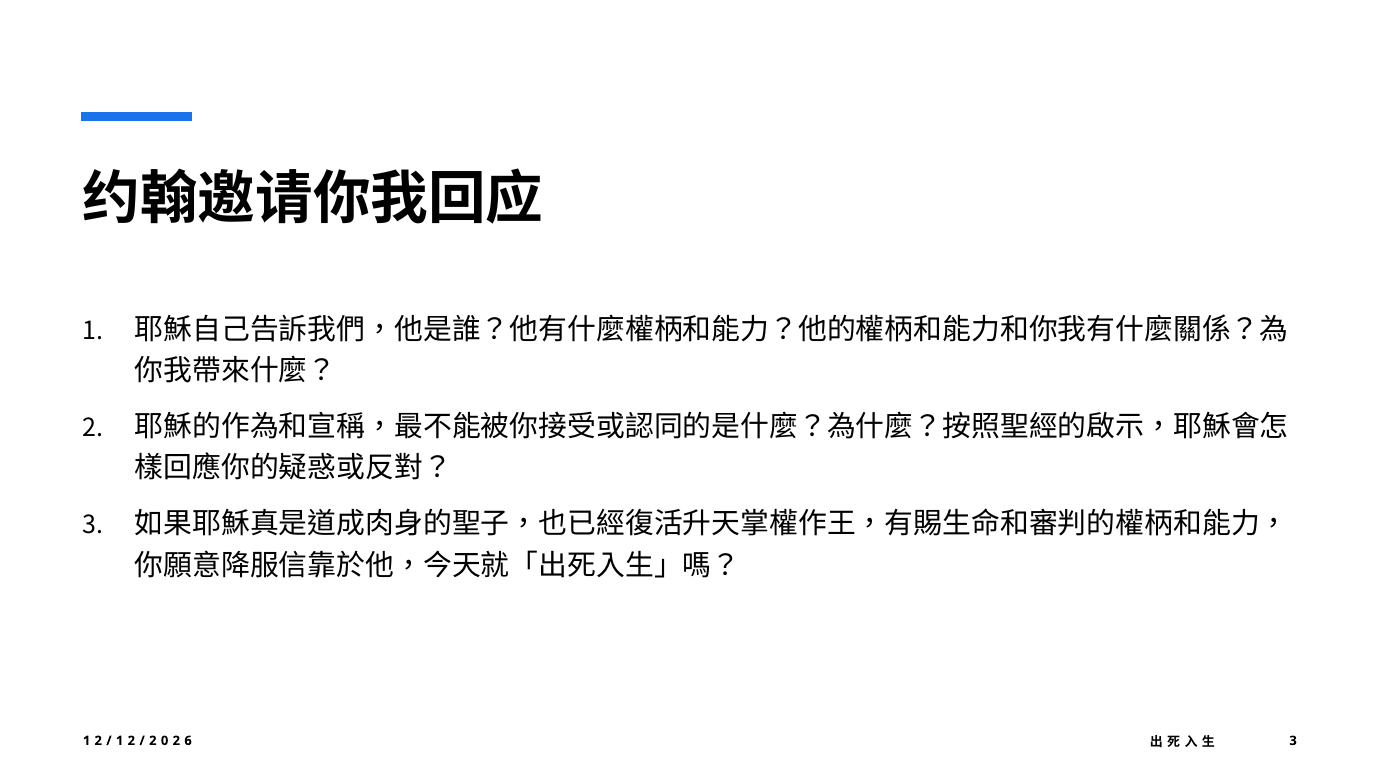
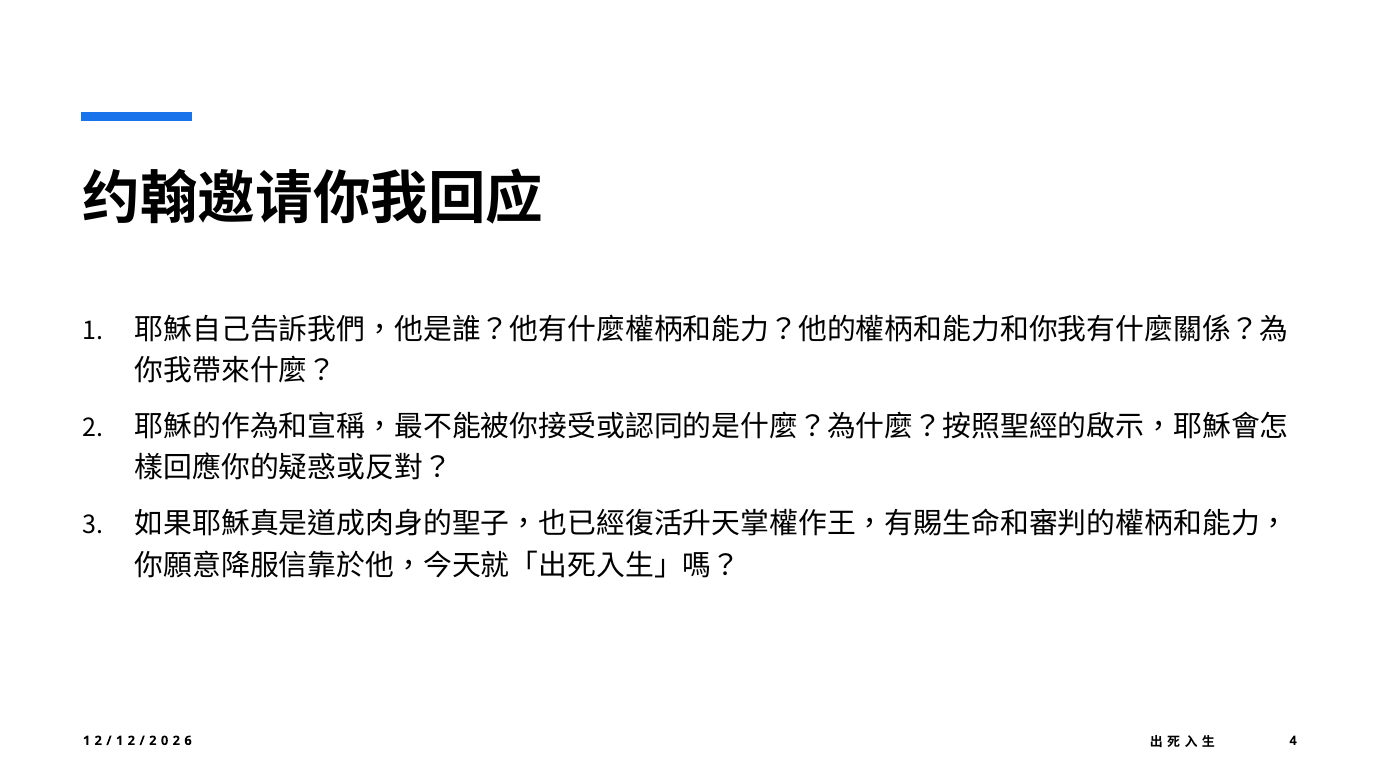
3 at (1293, 741): 3 -> 4
